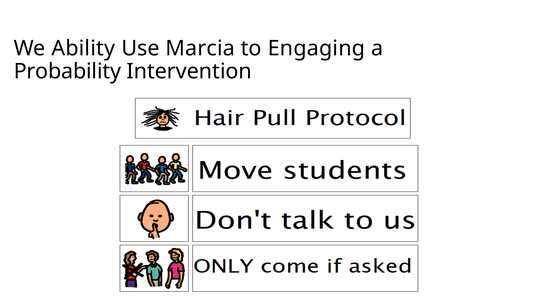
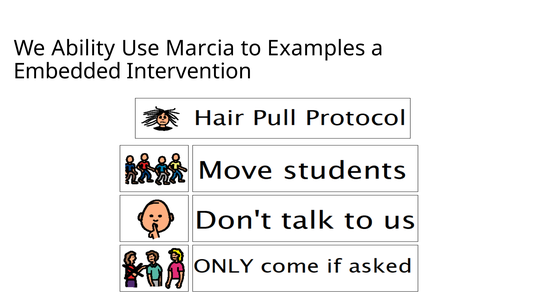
Engaging: Engaging -> Examples
Probability: Probability -> Embedded
